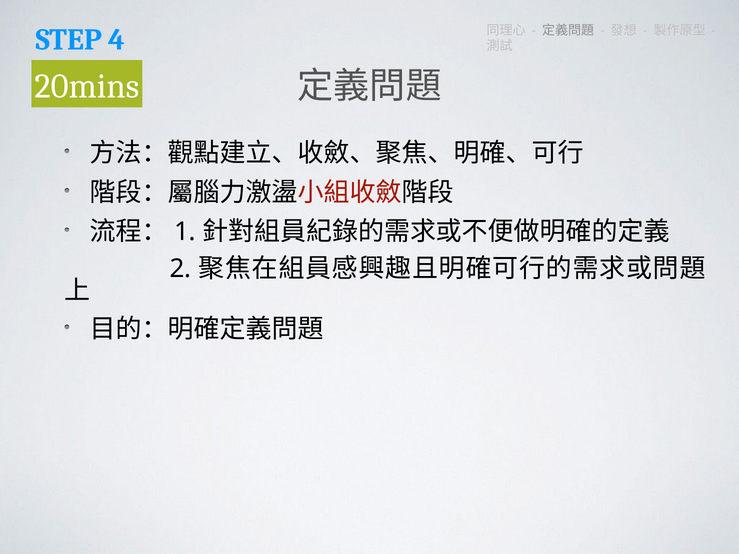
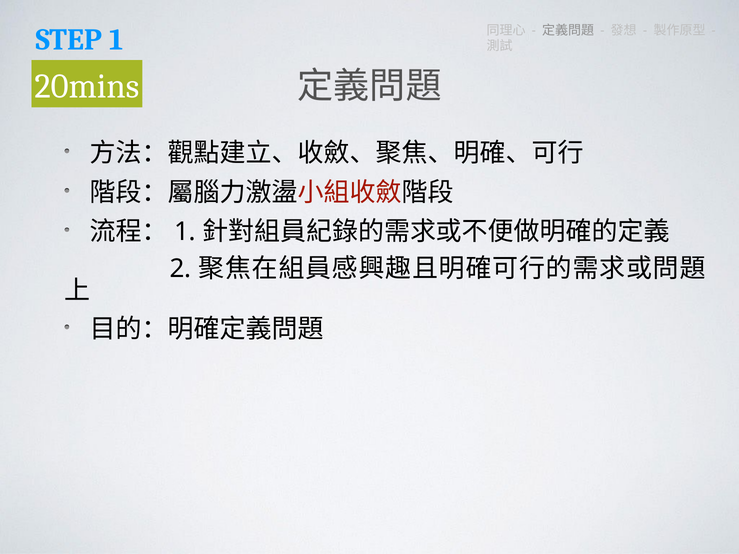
STEP 4: 4 -> 1
